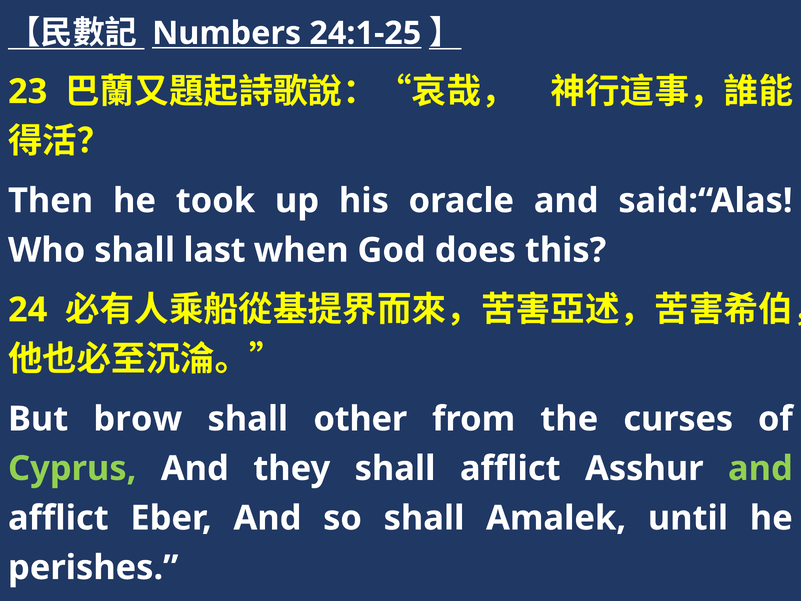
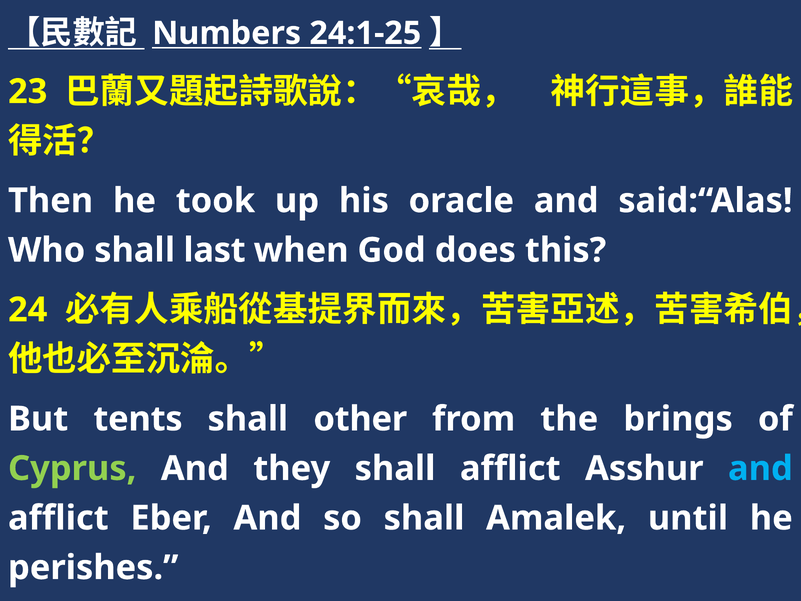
brow: brow -> tents
curses: curses -> brings
and at (760, 468) colour: light green -> light blue
